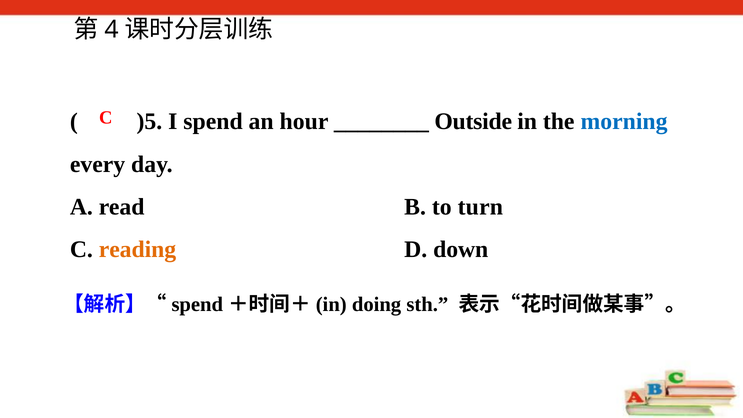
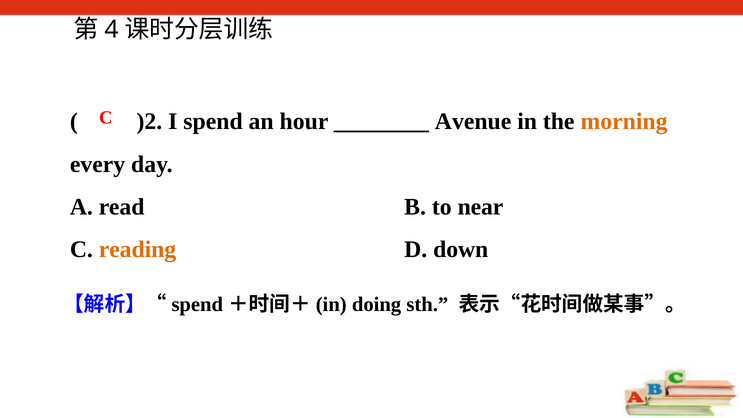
)5: )5 -> )2
Outside: Outside -> Avenue
morning colour: blue -> orange
turn: turn -> near
